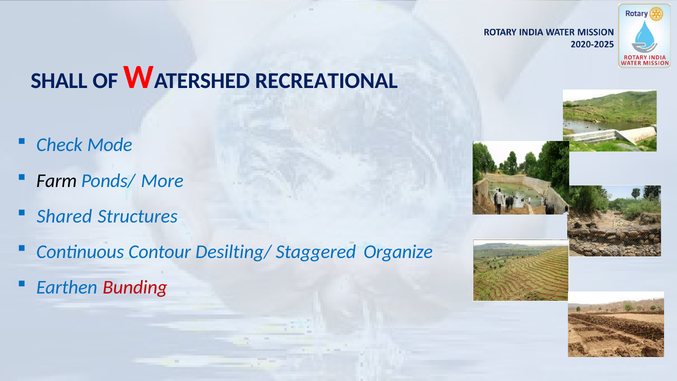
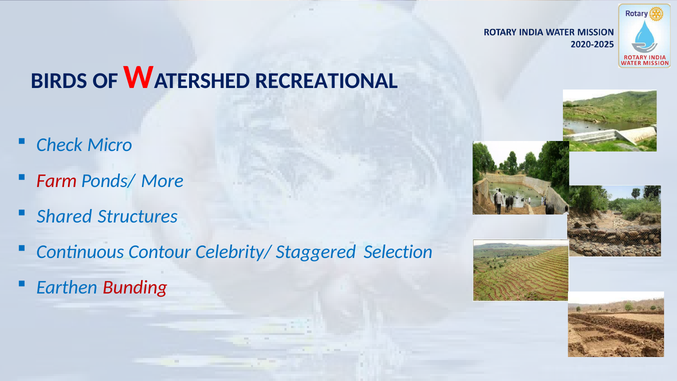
SHALL: SHALL -> BIRDS
Mode: Mode -> Micro
Farm colour: black -> red
Desilting/: Desilting/ -> Celebrity/
Organize: Organize -> Selection
